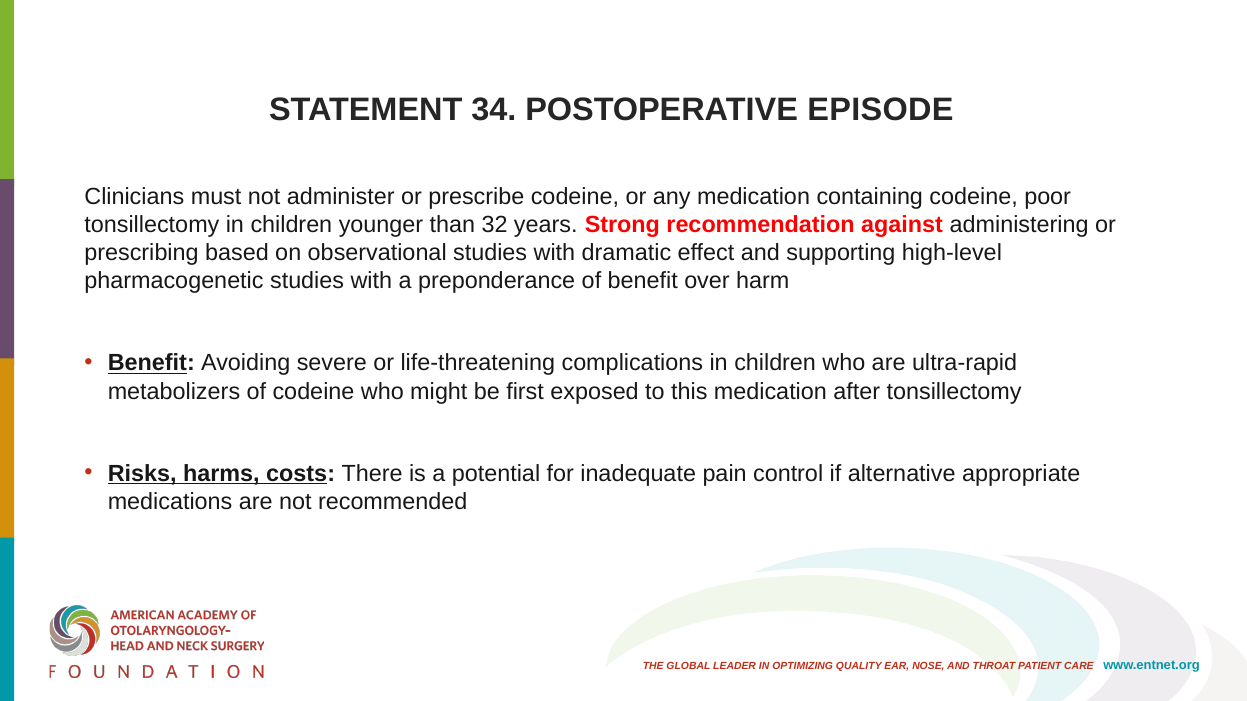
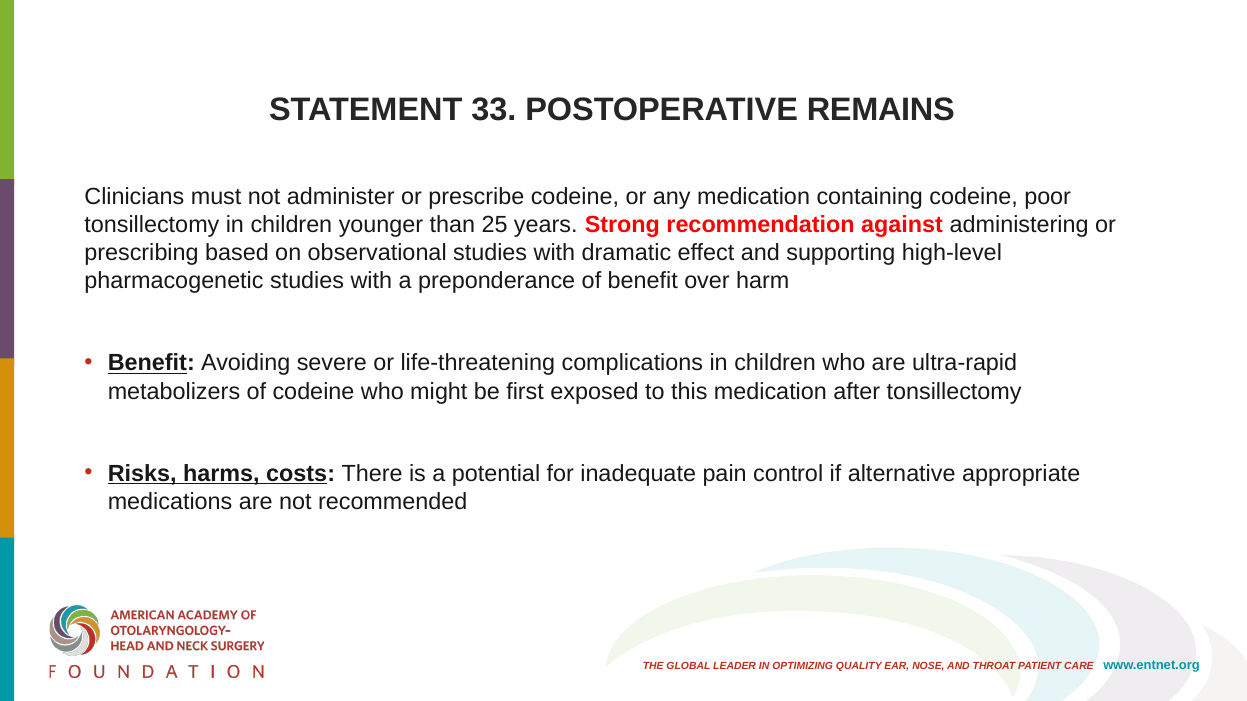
34: 34 -> 33
EPISODE: EPISODE -> REMAINS
32: 32 -> 25
